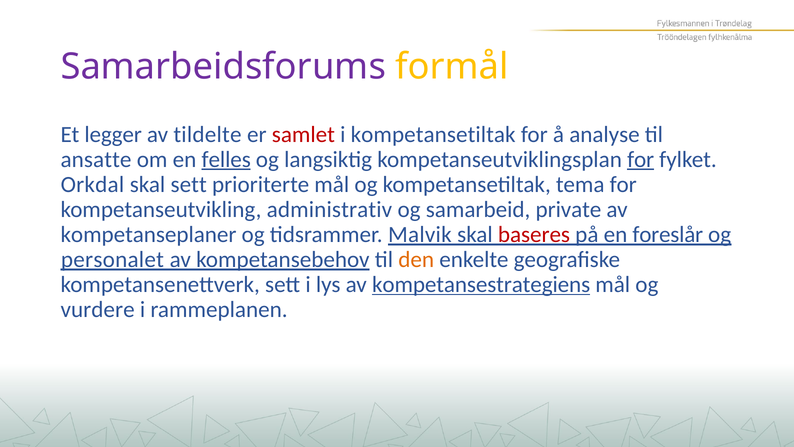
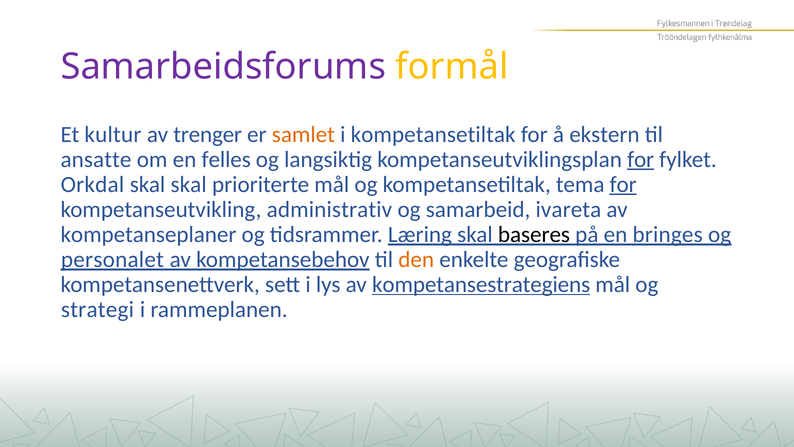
legger: legger -> kultur
tildelte: tildelte -> trenger
samlet colour: red -> orange
analyse: analyse -> ekstern
felles underline: present -> none
skal sett: sett -> skal
for at (623, 184) underline: none -> present
private: private -> ivareta
Malvik: Malvik -> Læring
baseres colour: red -> black
foreslår: foreslår -> bringes
vurdere: vurdere -> strategi
